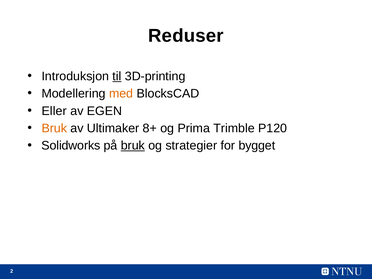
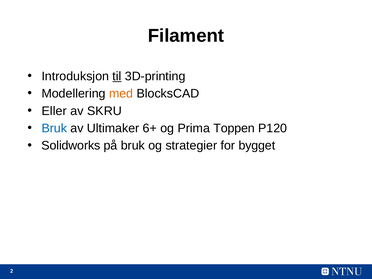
Reduser: Reduser -> Filament
EGEN: EGEN -> SKRU
Bruk at (54, 128) colour: orange -> blue
8+: 8+ -> 6+
Trimble: Trimble -> Toppen
bruk at (133, 146) underline: present -> none
